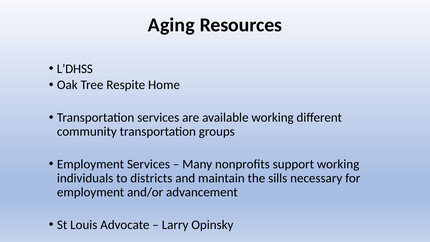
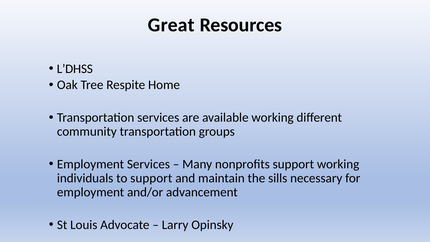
Aging: Aging -> Great
to districts: districts -> support
